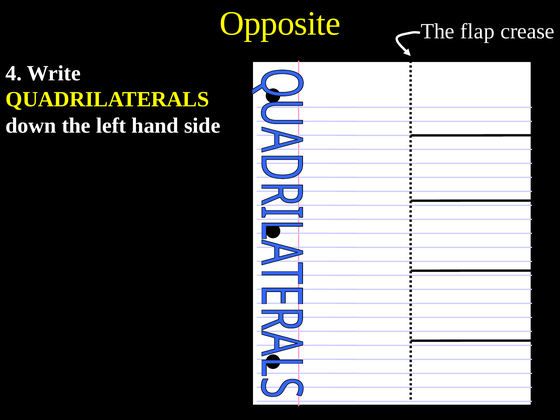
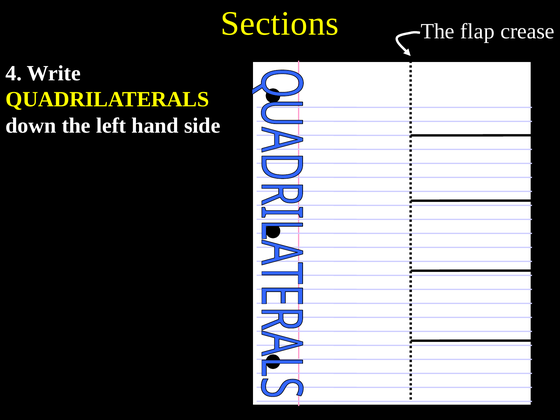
Opposite: Opposite -> Sections
